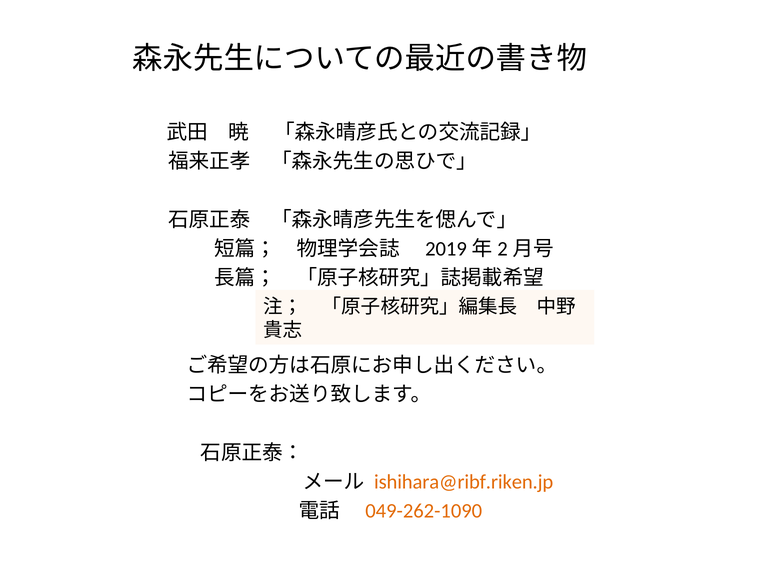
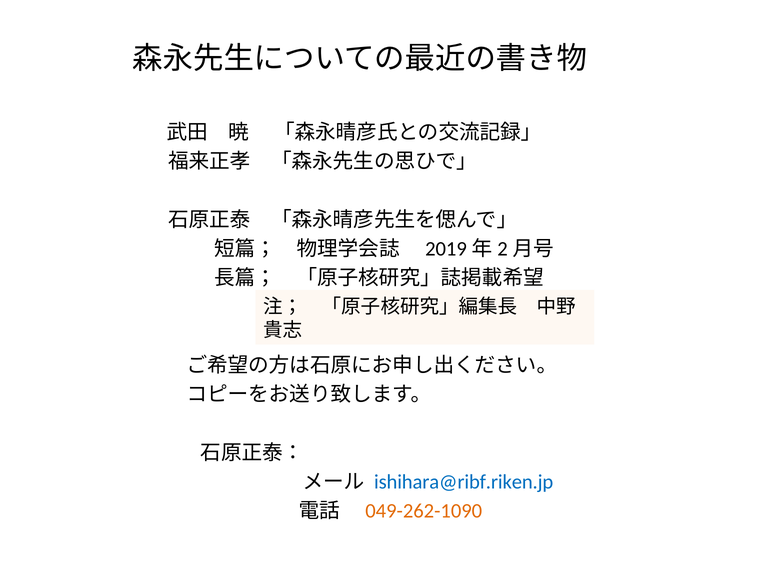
ishihara@ribf.riken.jp colour: orange -> blue
